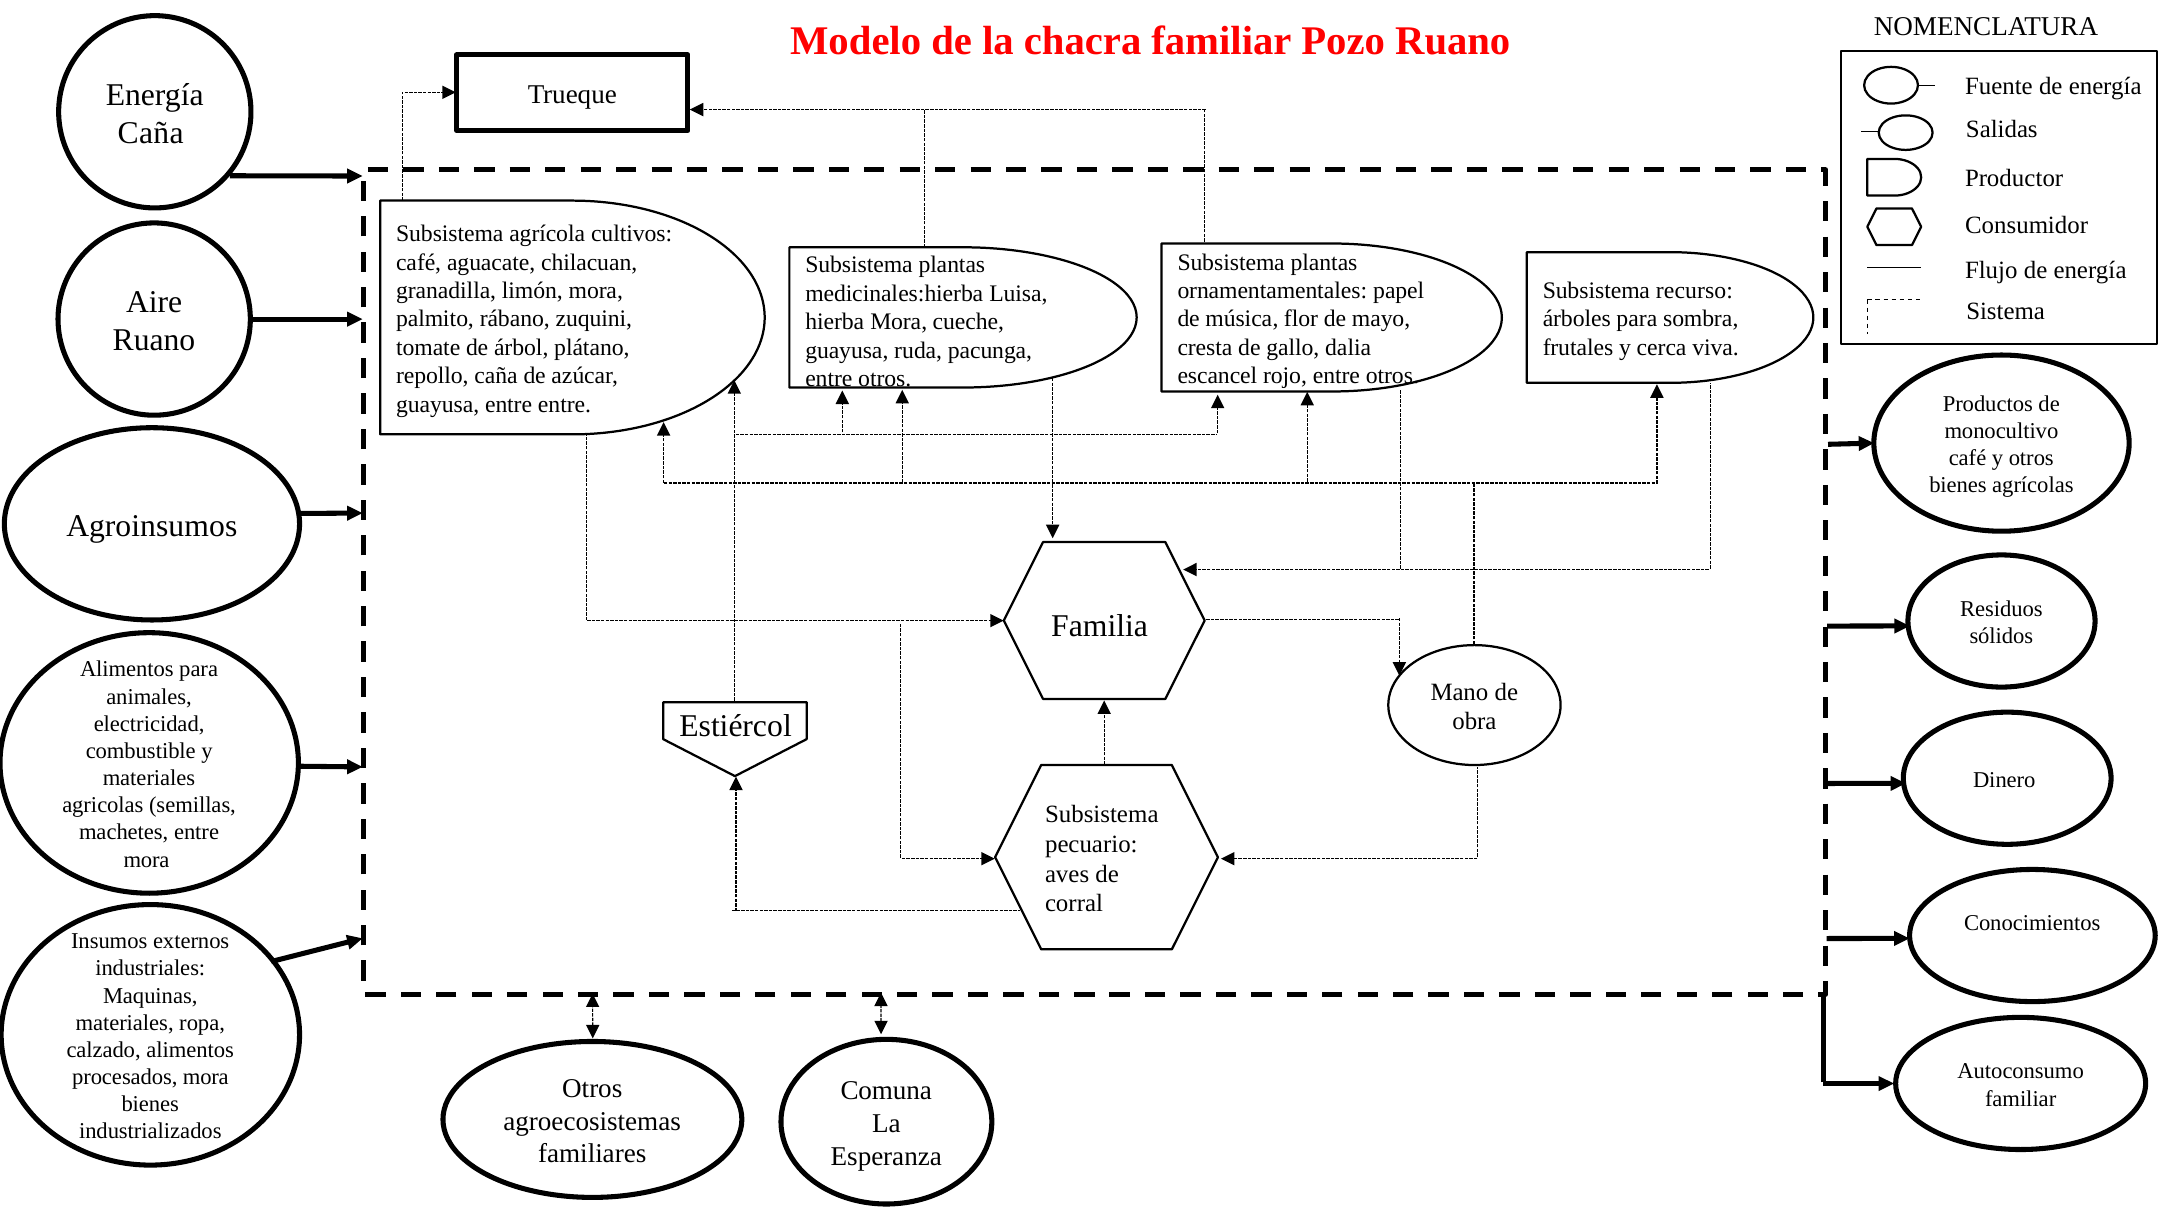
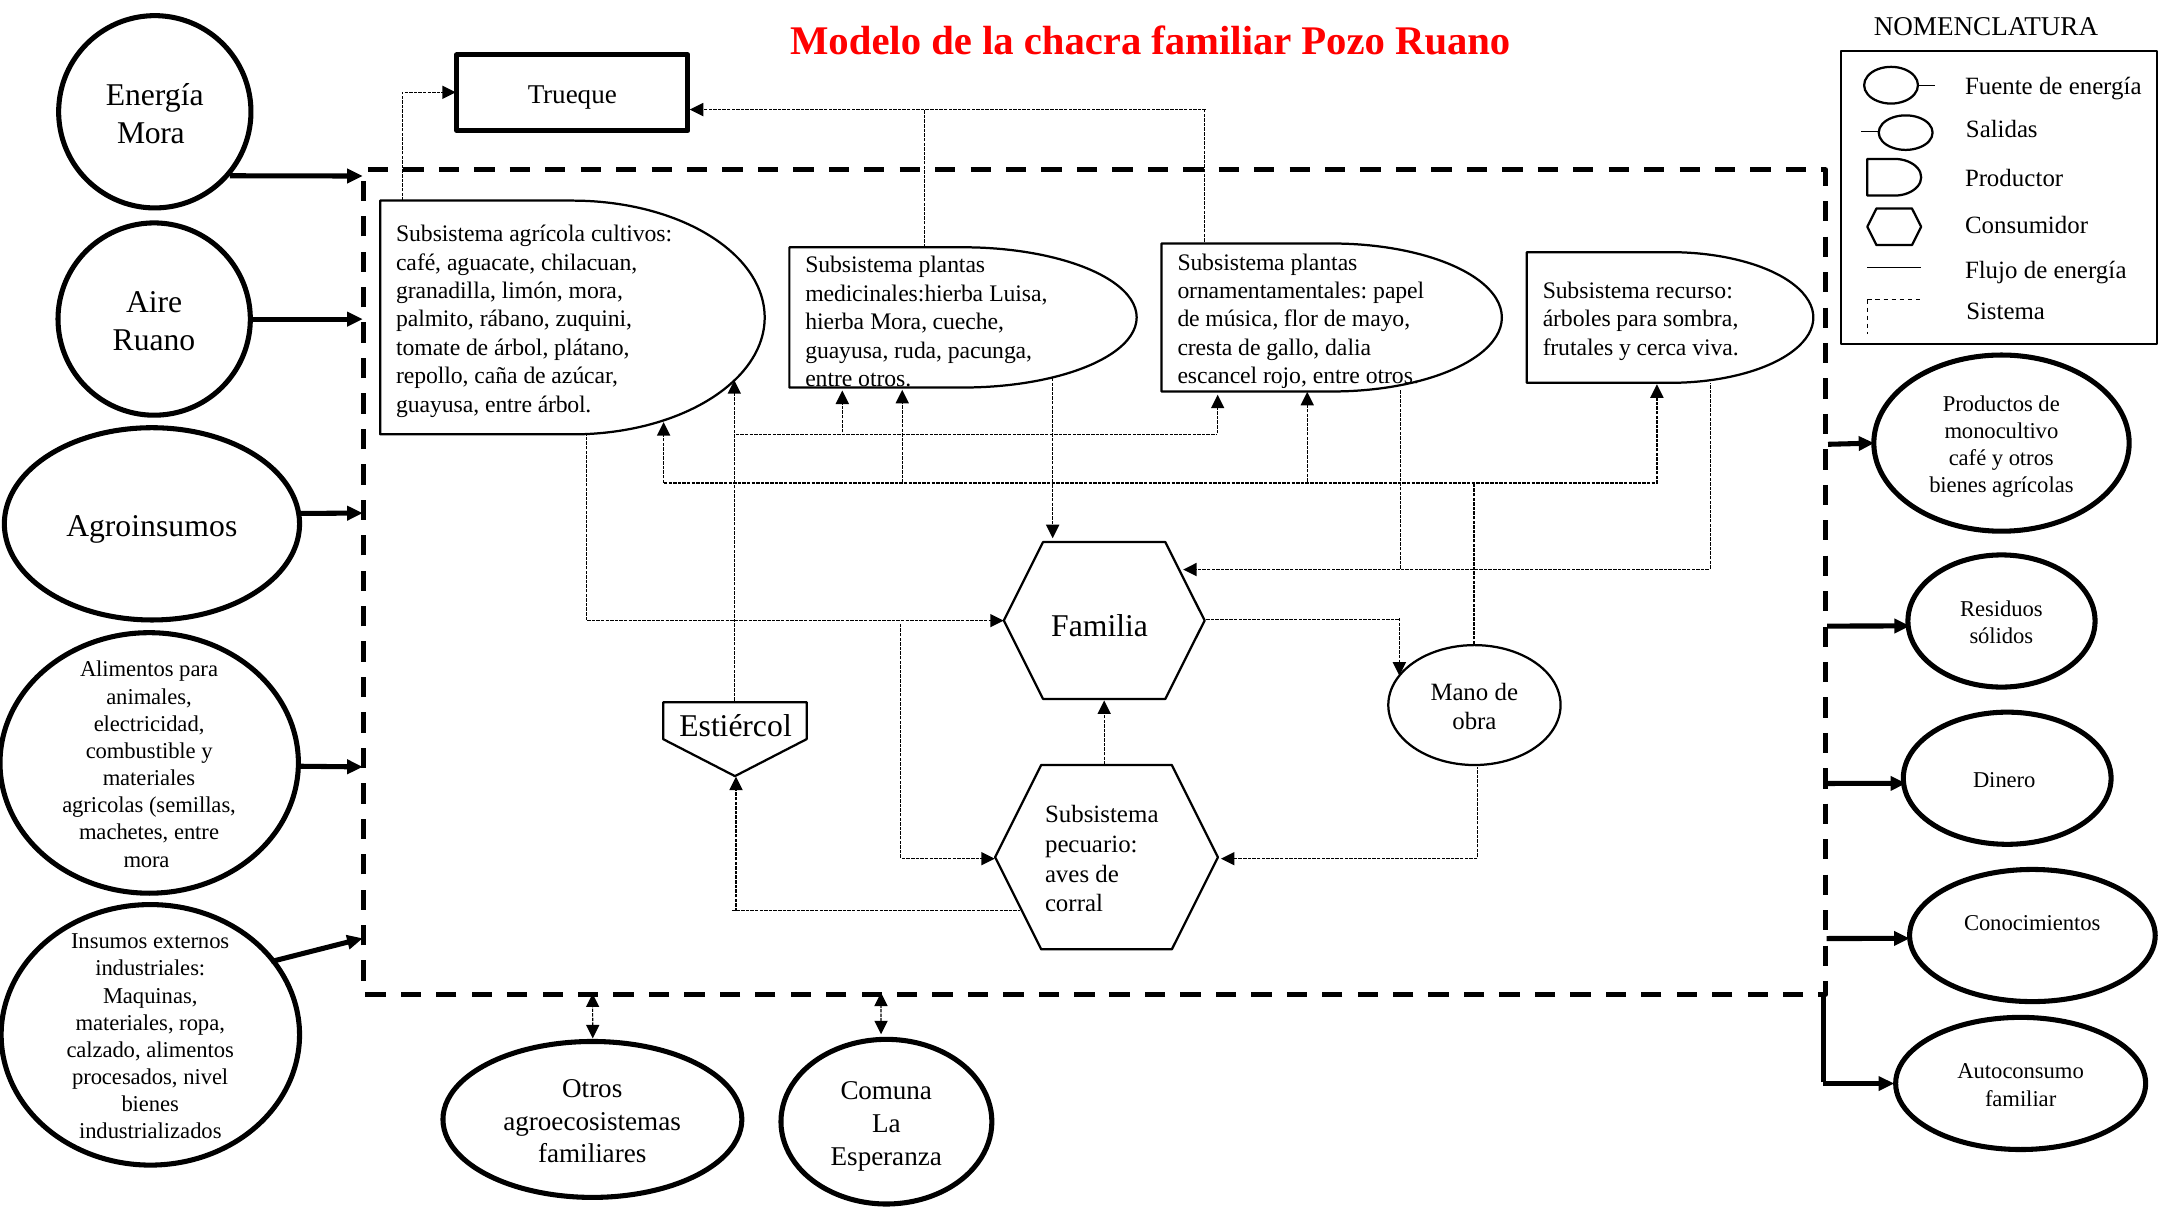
Caña at (151, 133): Caña -> Mora
entre entre: entre -> árbol
procesados mora: mora -> nivel
